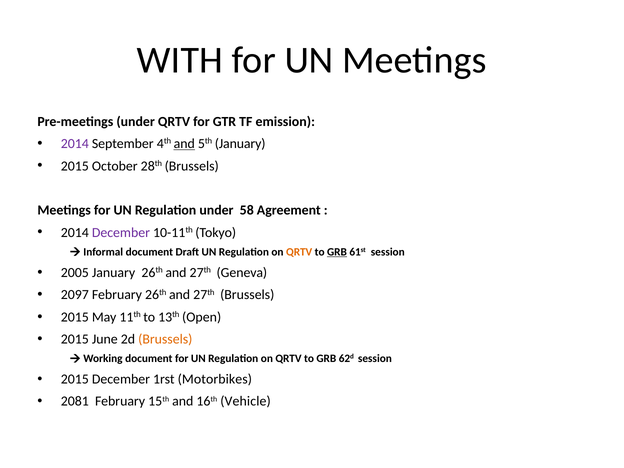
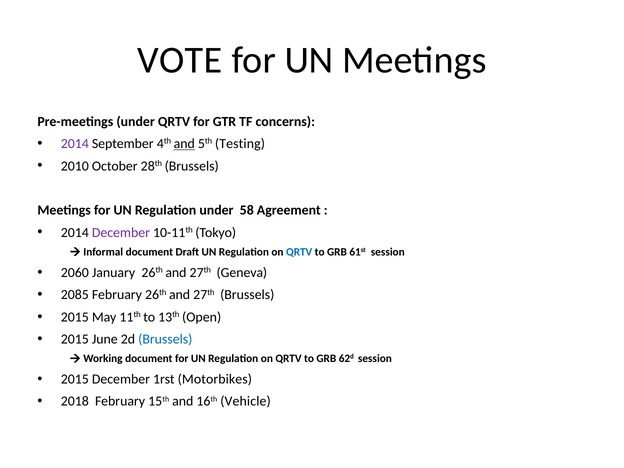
WITH: WITH -> VOTE
emission: emission -> concerns
5th January: January -> Testing
2015 at (75, 166): 2015 -> 2010
QRTV at (299, 252) colour: orange -> blue
GRB at (337, 252) underline: present -> none
2005: 2005 -> 2060
2097: 2097 -> 2085
Brussels at (165, 339) colour: orange -> blue
2081: 2081 -> 2018
